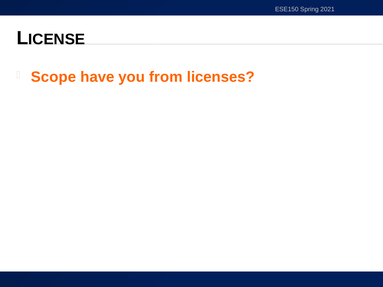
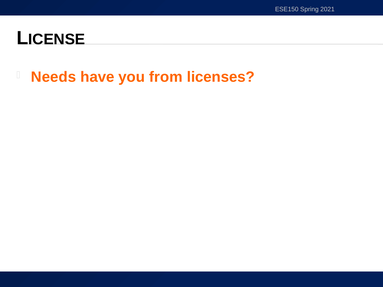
Scope: Scope -> Needs
